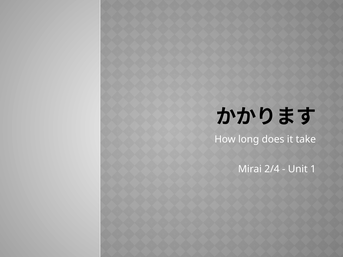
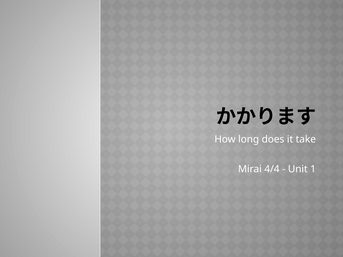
2/4: 2/4 -> 4/4
